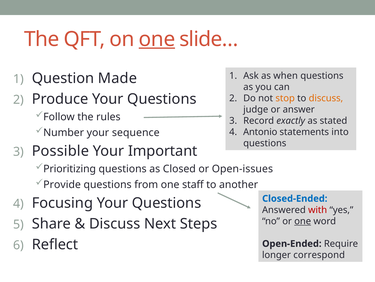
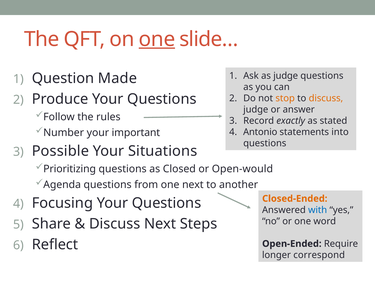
as when: when -> judge
sequence: sequence -> important
Important: Important -> Situations
Open-issues: Open-issues -> Open-would
Provide: Provide -> Agenda
one staff: staff -> next
Closed-Ended colour: blue -> orange
with colour: red -> blue
one at (303, 221) underline: present -> none
